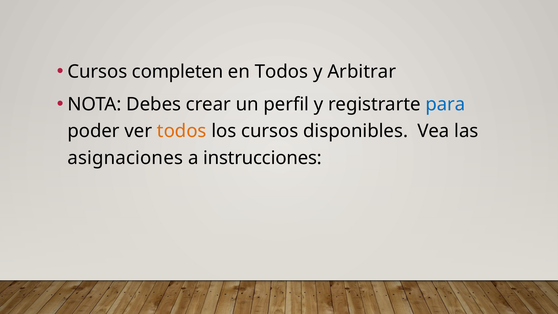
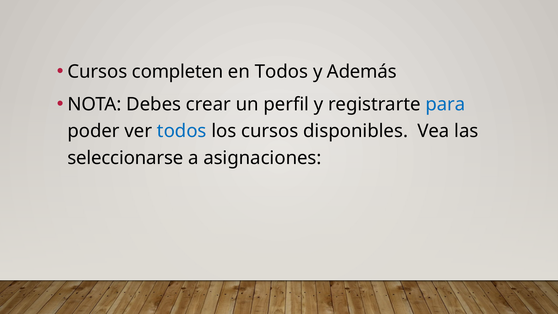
Arbitrar: Arbitrar -> Además
todos at (182, 131) colour: orange -> blue
asignaciones: asignaciones -> seleccionarse
instrucciones: instrucciones -> asignaciones
